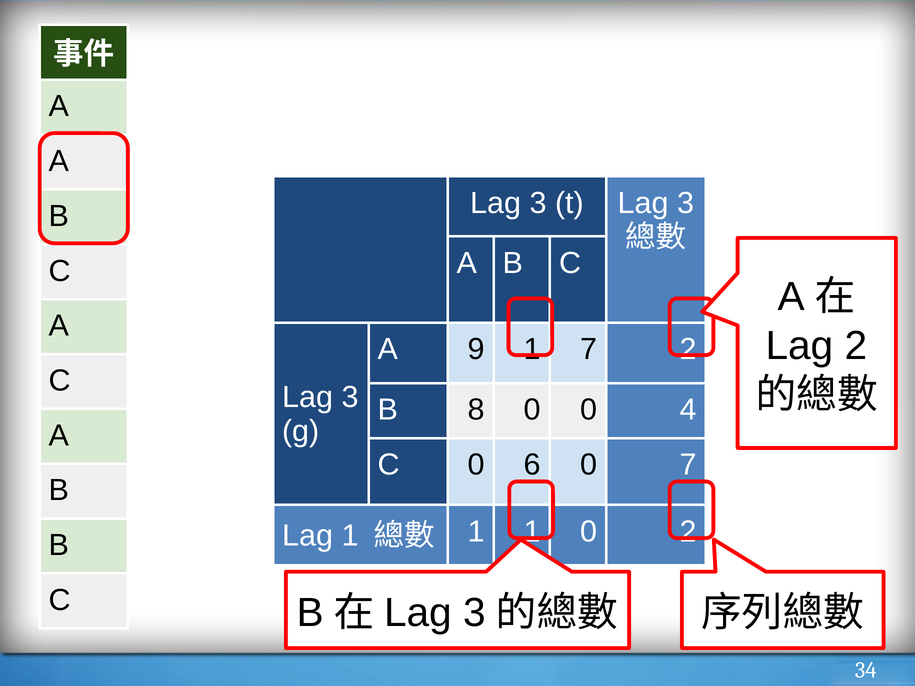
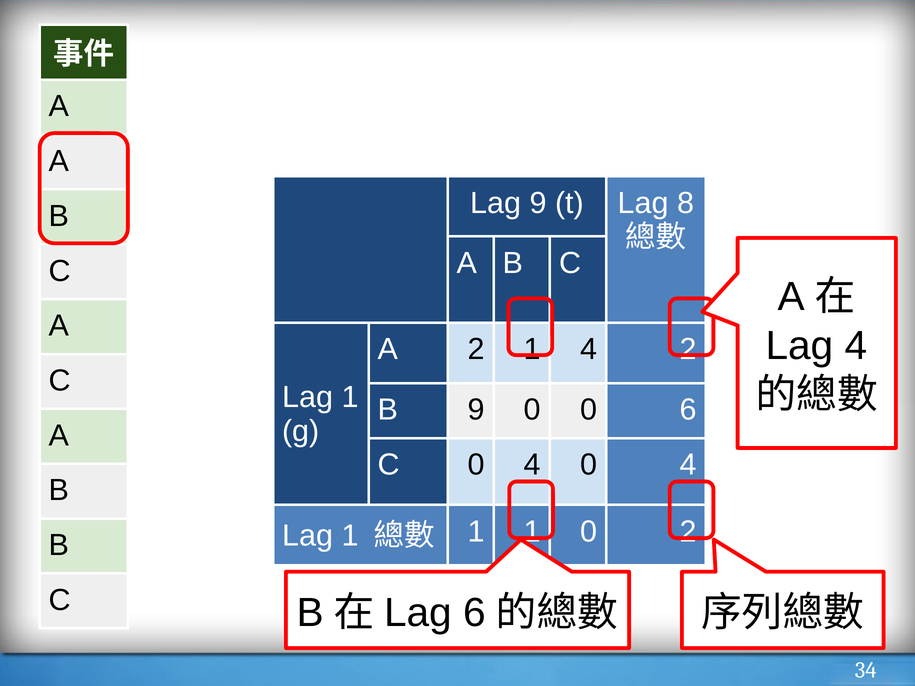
3 at (538, 203): 3 -> 9
t Lag 3: 3 -> 8
Lag 2: 2 -> 4
A 9: 9 -> 2
7 at (589, 349): 7 -> 4
3 at (350, 398): 3 -> 1
B 8: 8 -> 9
0 4: 4 -> 6
C 0 6: 6 -> 4
7 at (688, 465): 7 -> 4
3 at (475, 613): 3 -> 6
